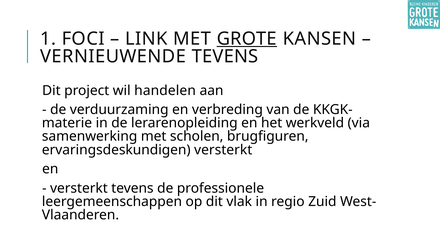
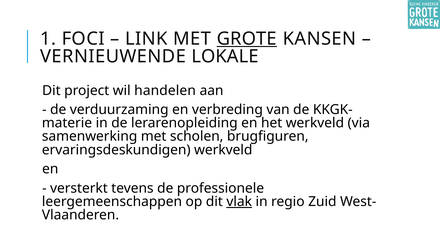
VERNIEUWENDE TEVENS: TEVENS -> LOKALE
ervaringsdeskundigen versterkt: versterkt -> werkveld
vlak underline: none -> present
